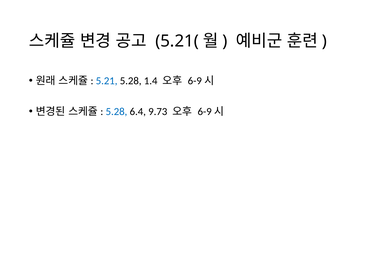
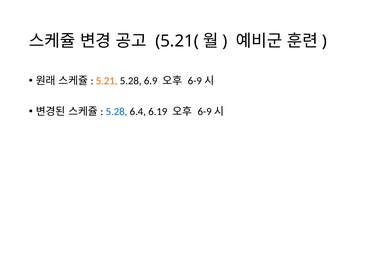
5.21 colour: blue -> orange
1.4: 1.4 -> 6.9
9.73: 9.73 -> 6.19
